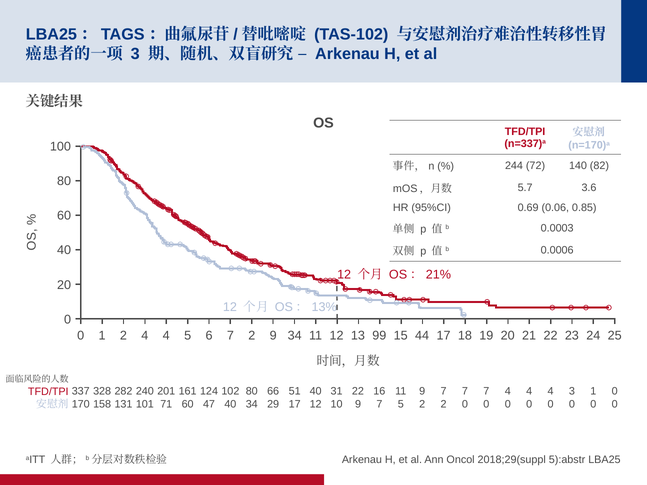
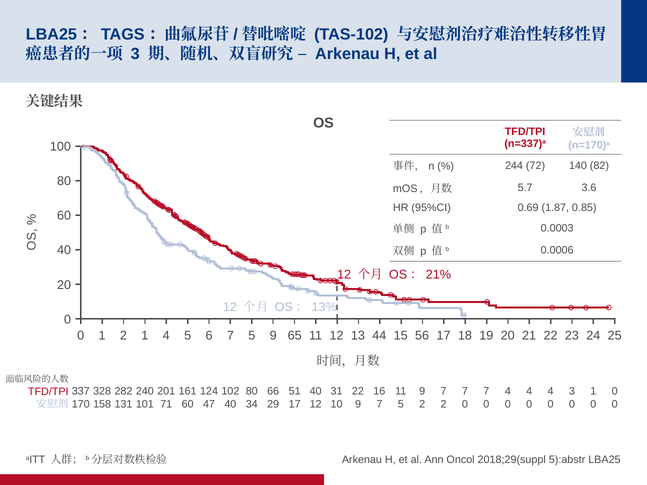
0.06: 0.06 -> 1.87
2 4: 4 -> 1
6 7 2: 2 -> 5
9 34: 34 -> 65
99: 99 -> 44
44: 44 -> 56
